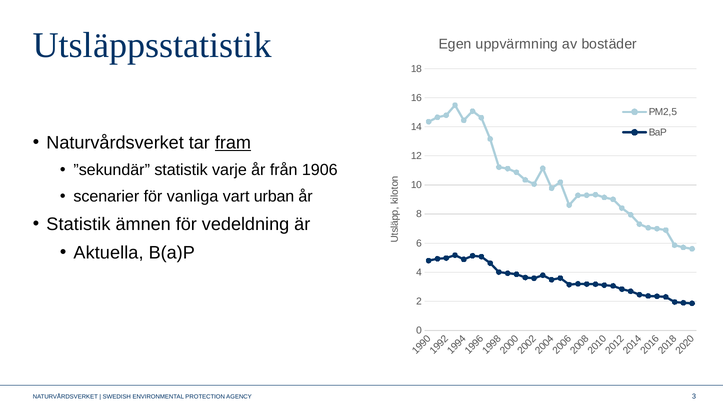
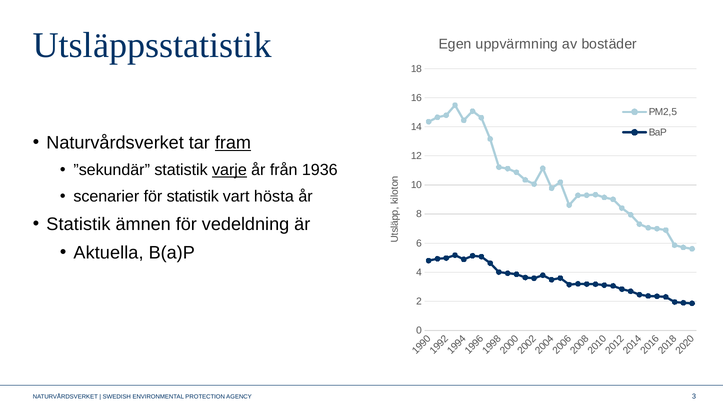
varje underline: none -> present
1906: 1906 -> 1936
för vanliga: vanliga -> statistik
urban: urban -> hösta
